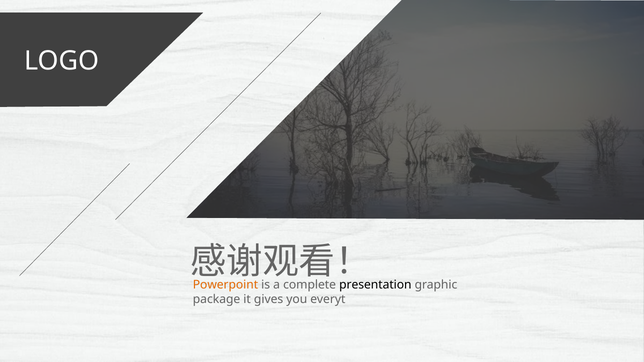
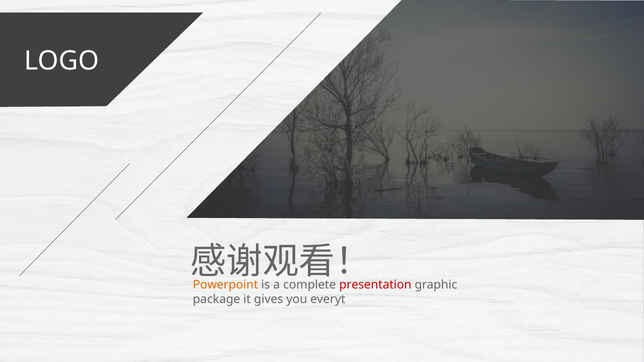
presentation colour: black -> red
